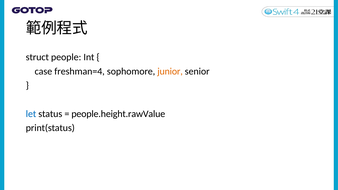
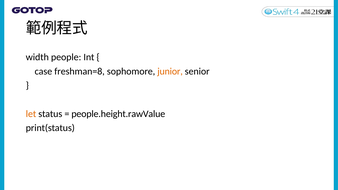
struct: struct -> width
freshman=4: freshman=4 -> freshman=8
let colour: blue -> orange
